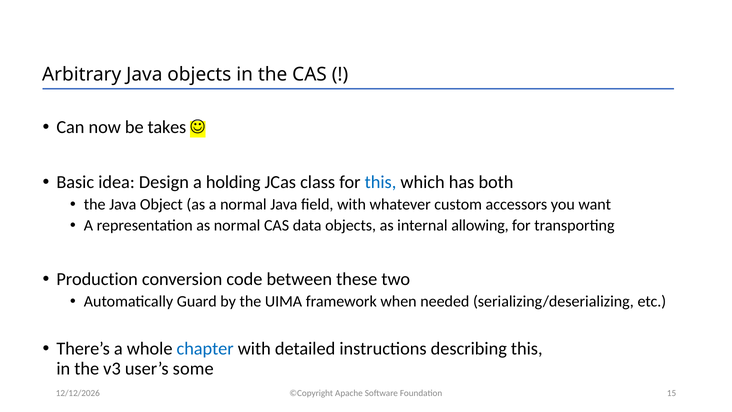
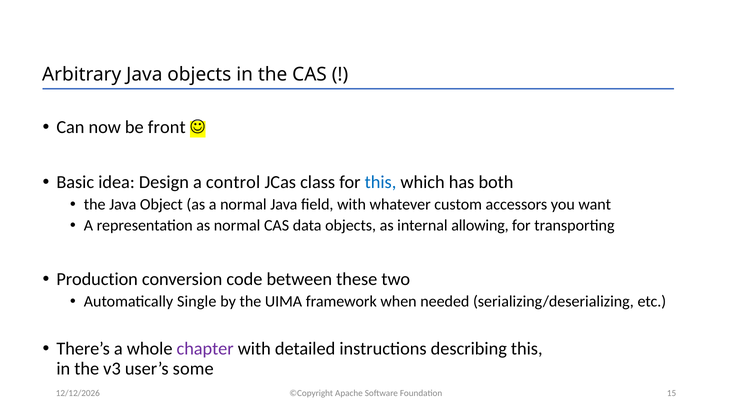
takes: takes -> front
holding: holding -> control
Guard: Guard -> Single
chapter colour: blue -> purple
